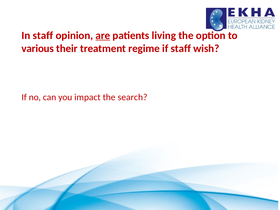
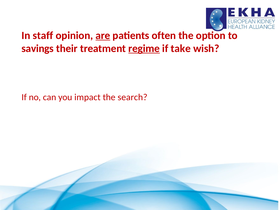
living: living -> often
various: various -> savings
regime underline: none -> present
if staff: staff -> take
